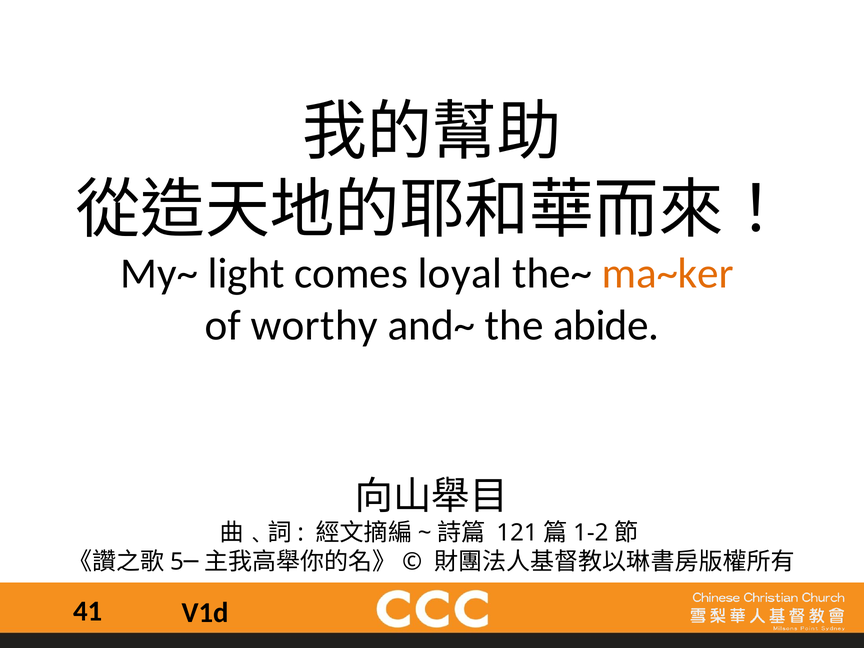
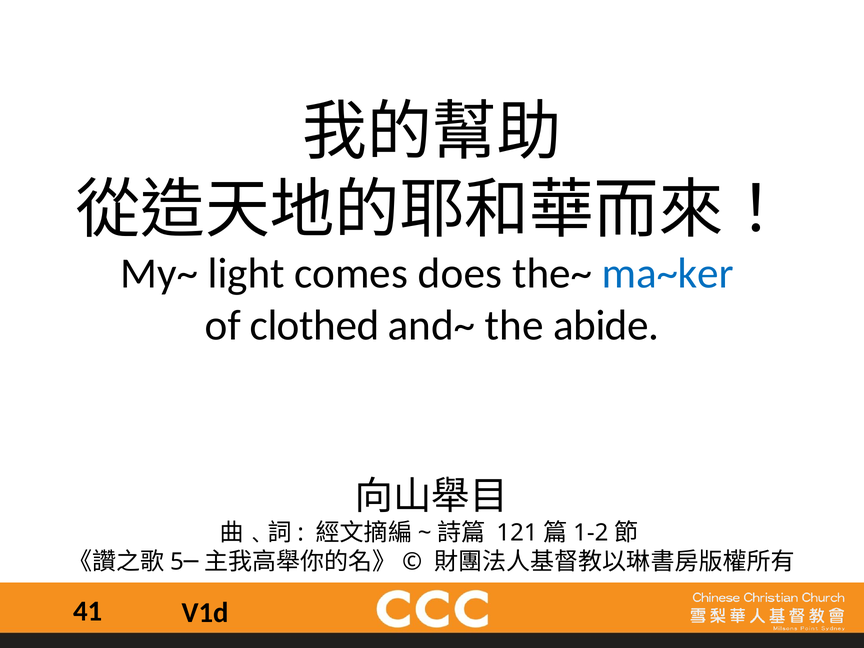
loyal: loyal -> does
ma~ker colour: orange -> blue
worthy: worthy -> clothed
